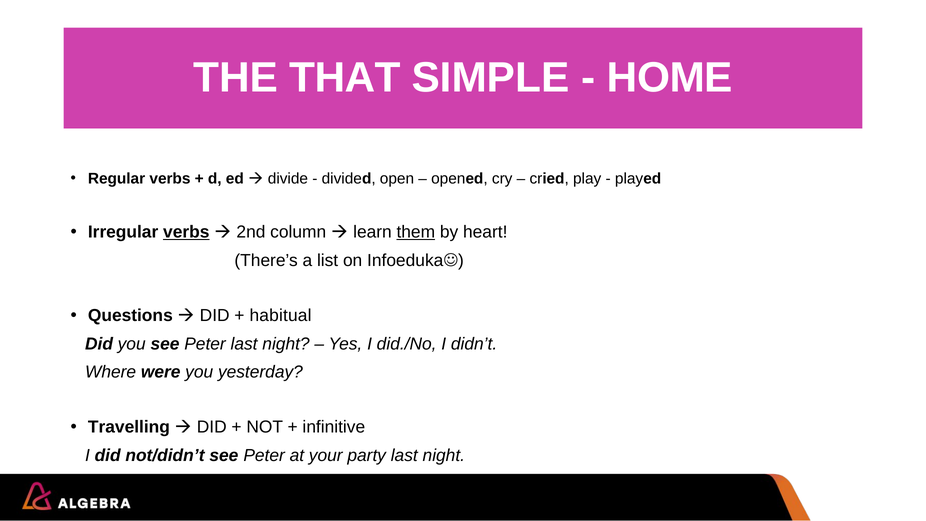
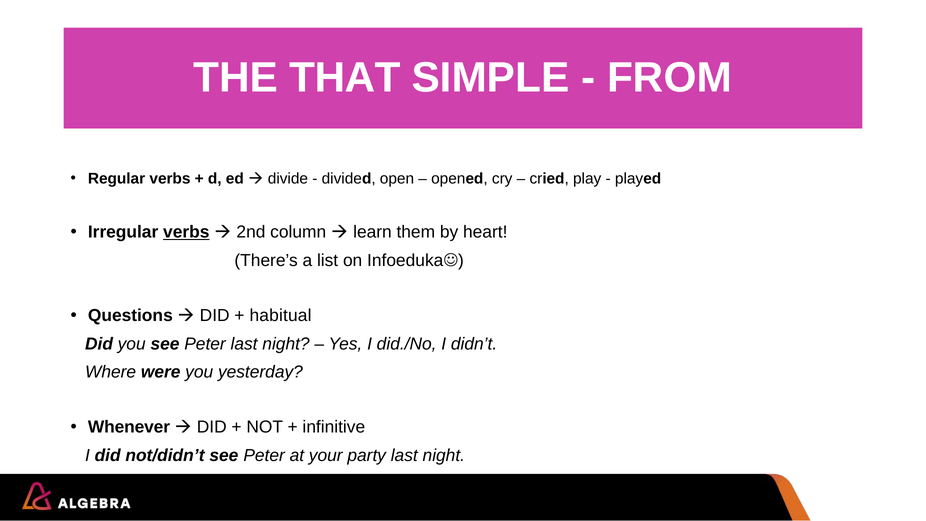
HOME: HOME -> FROM
them underline: present -> none
Travelling: Travelling -> Whenever
